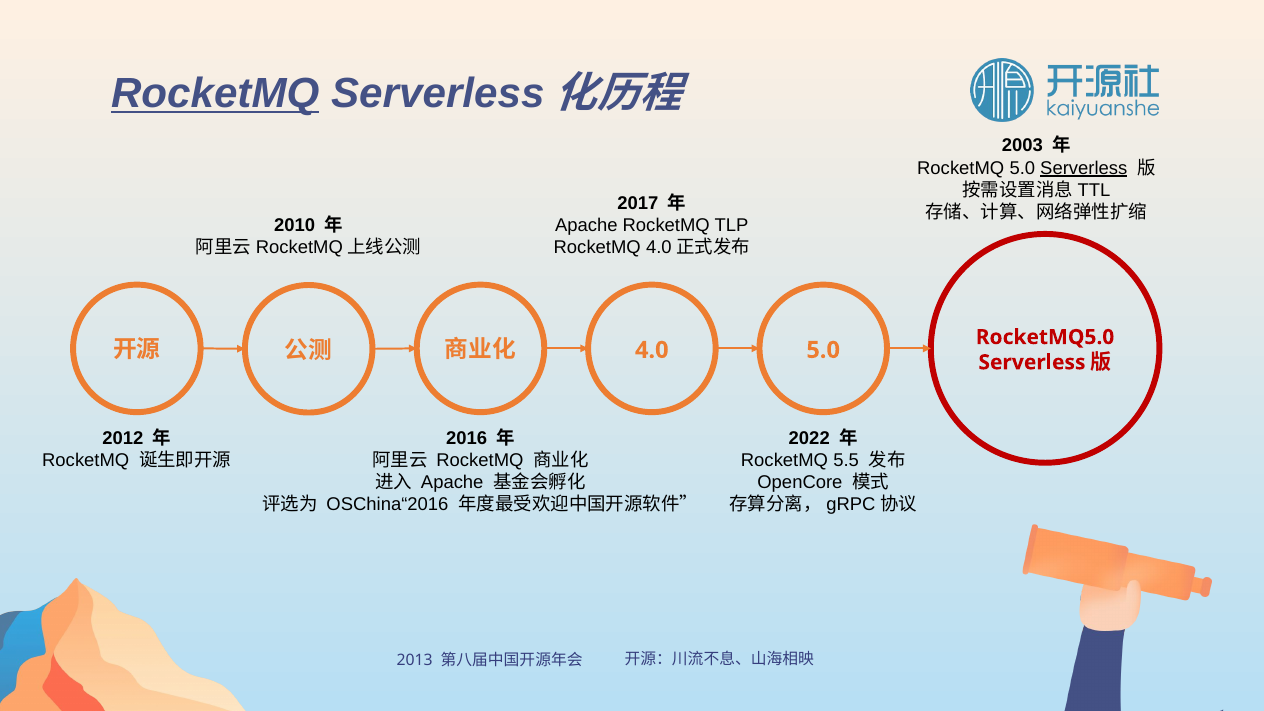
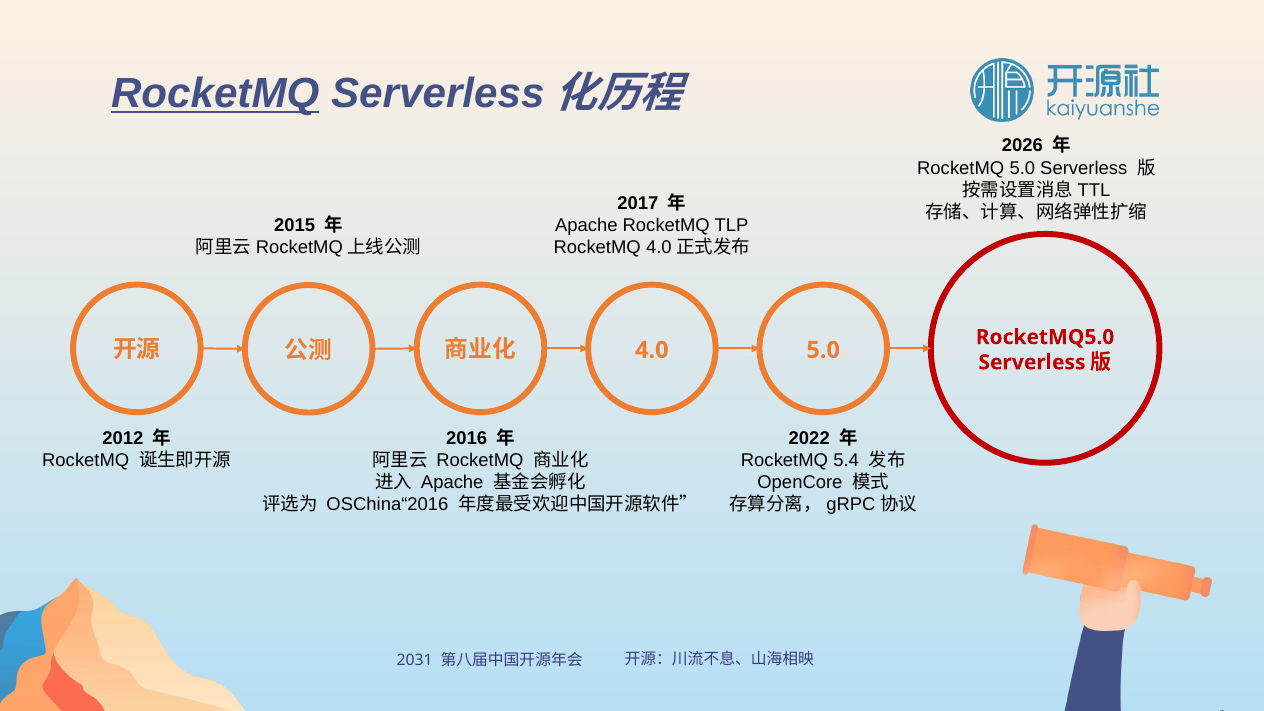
2003: 2003 -> 2026
Serverless at (1084, 168) underline: present -> none
2010: 2010 -> 2015
5.5: 5.5 -> 5.4
2013: 2013 -> 2031
